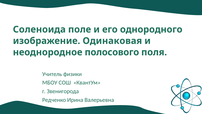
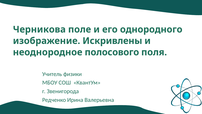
Соленоида: Соленоида -> Черникова
Одинаковая: Одинаковая -> Искривлены
